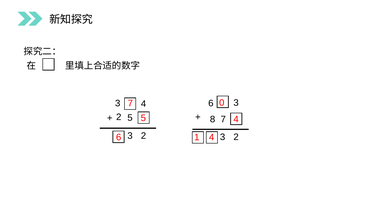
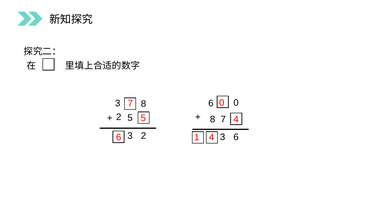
6 3: 3 -> 0
3 4: 4 -> 8
2 at (236, 137): 2 -> 6
